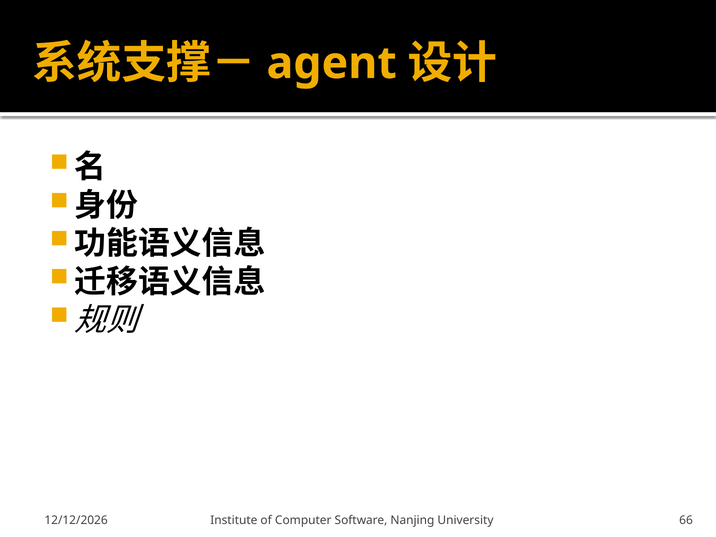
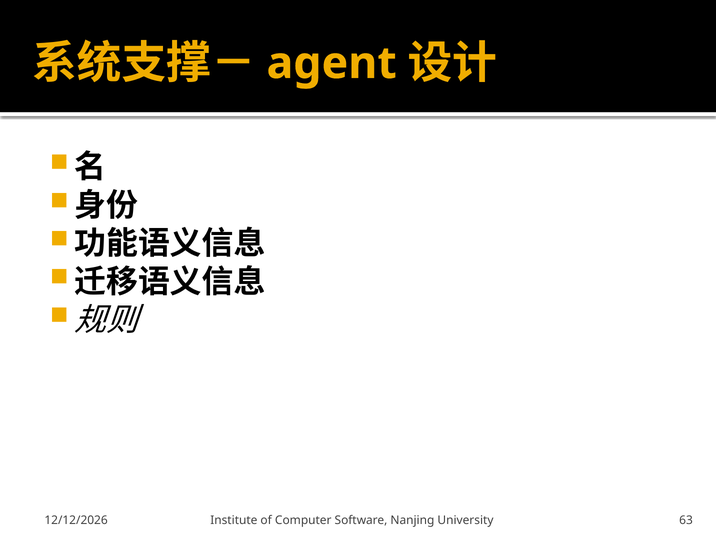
66: 66 -> 63
